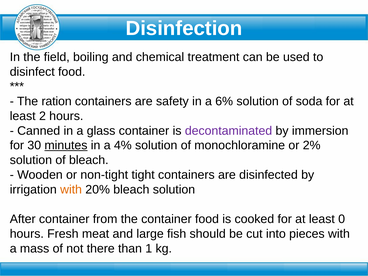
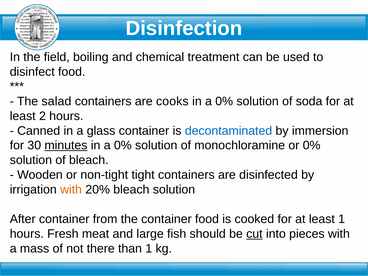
ration: ration -> salad
safety: safety -> cooks
6% at (224, 101): 6% -> 0%
decontaminated colour: purple -> blue
4% at (123, 145): 4% -> 0%
or 2%: 2% -> 0%
least 0: 0 -> 1
cut underline: none -> present
